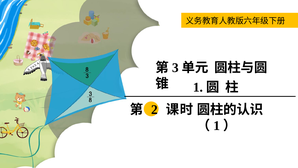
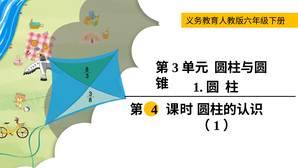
2: 2 -> 4
